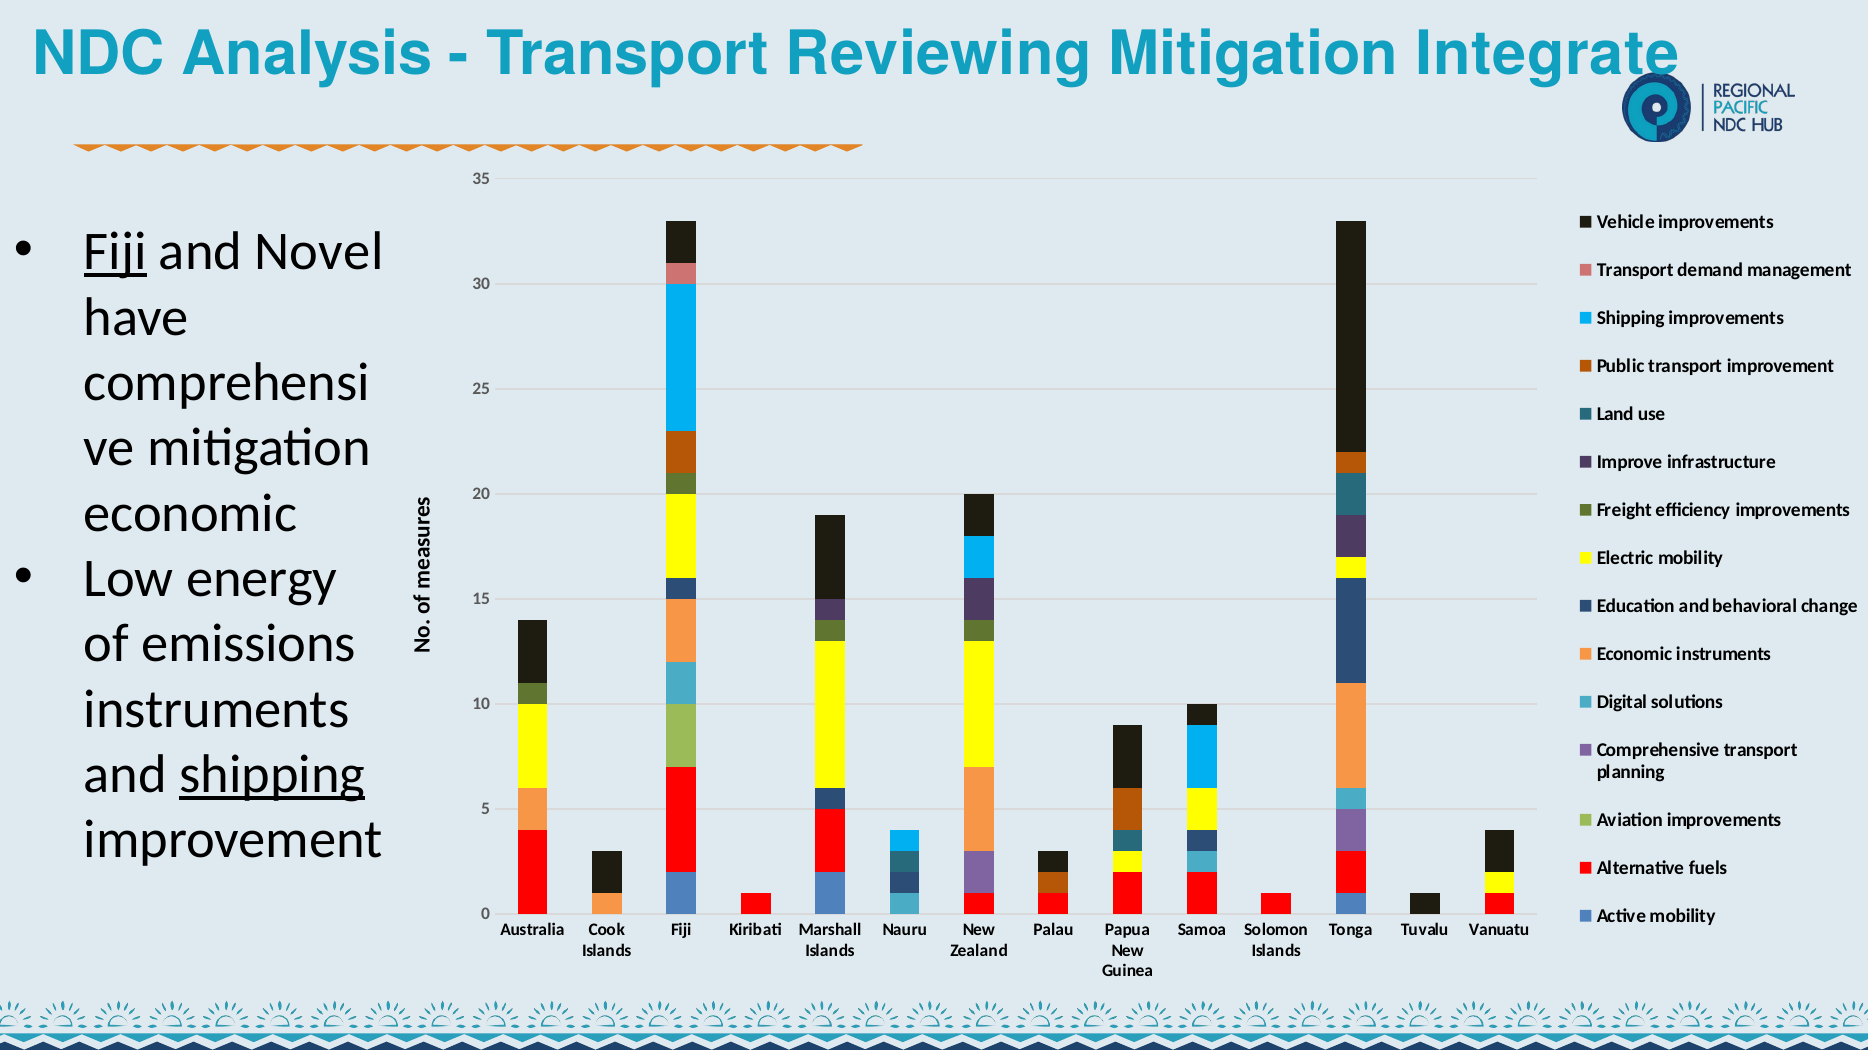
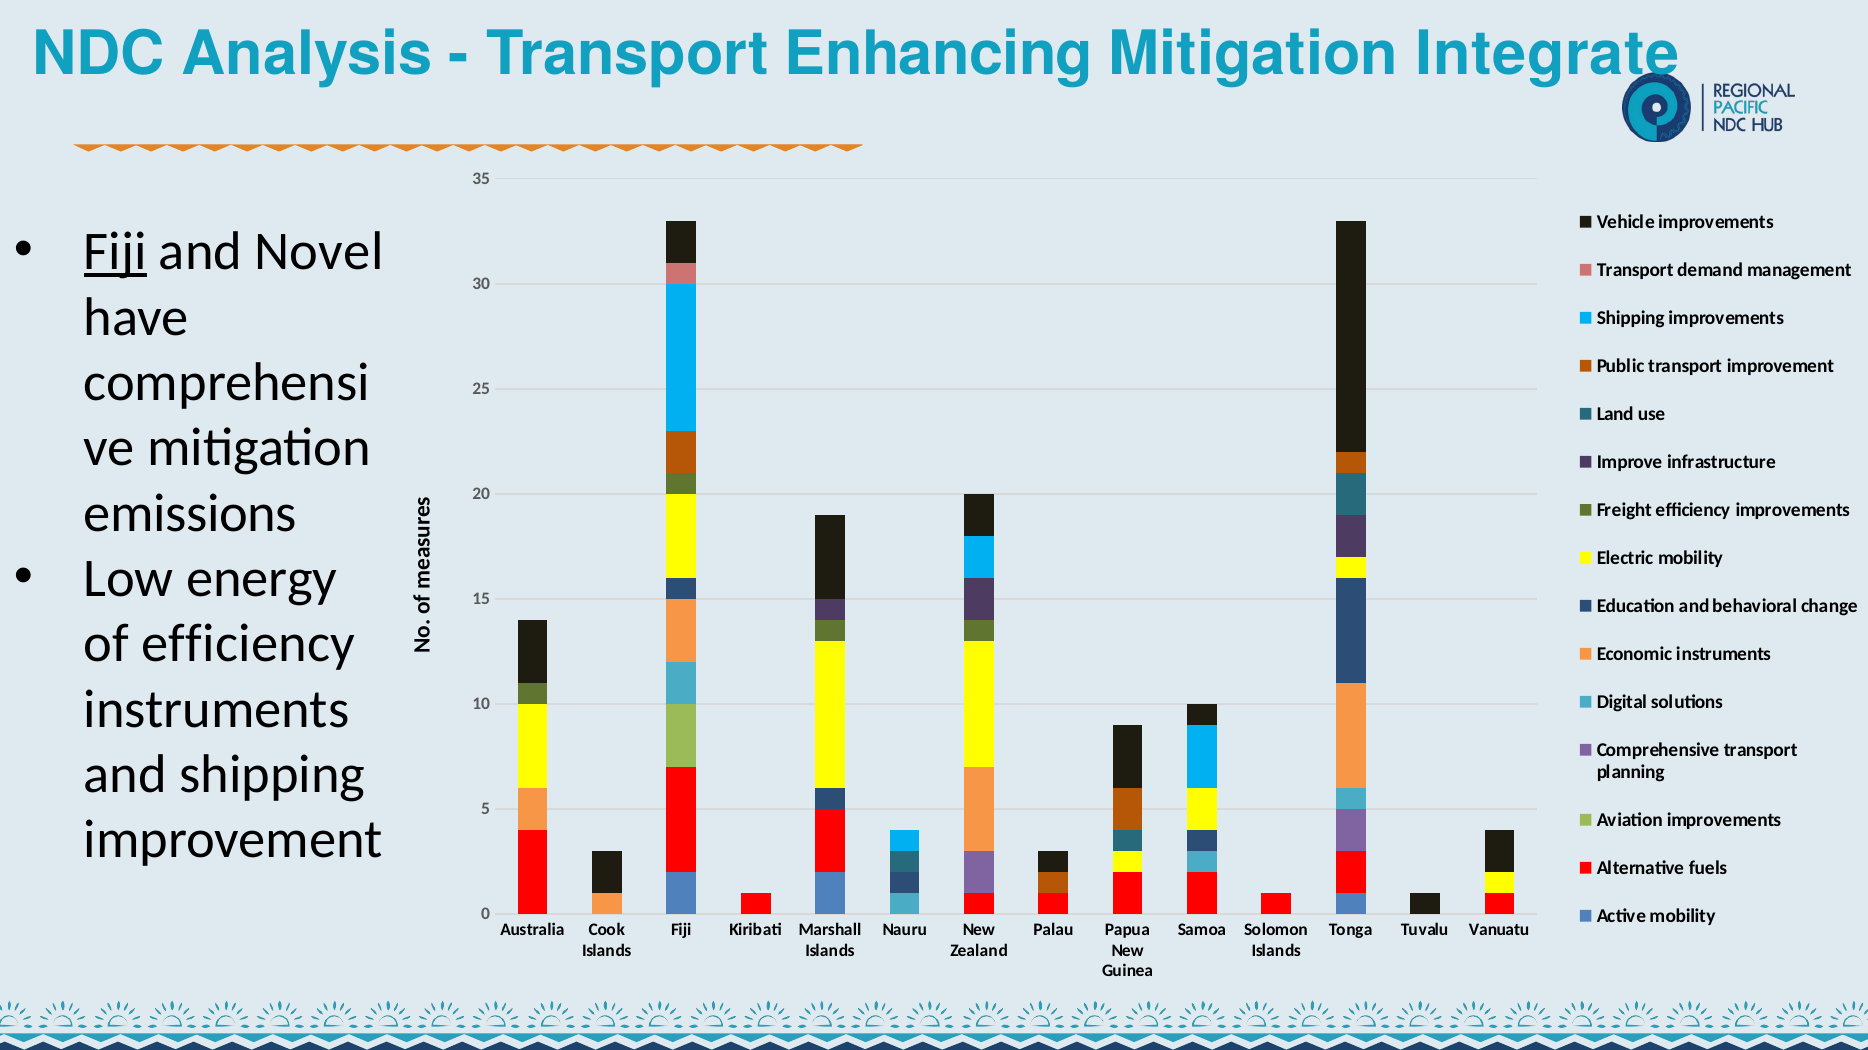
Reviewing: Reviewing -> Enhancing
economic at (190, 514): economic -> emissions
of emissions: emissions -> efficiency
shipping at (272, 775) underline: present -> none
